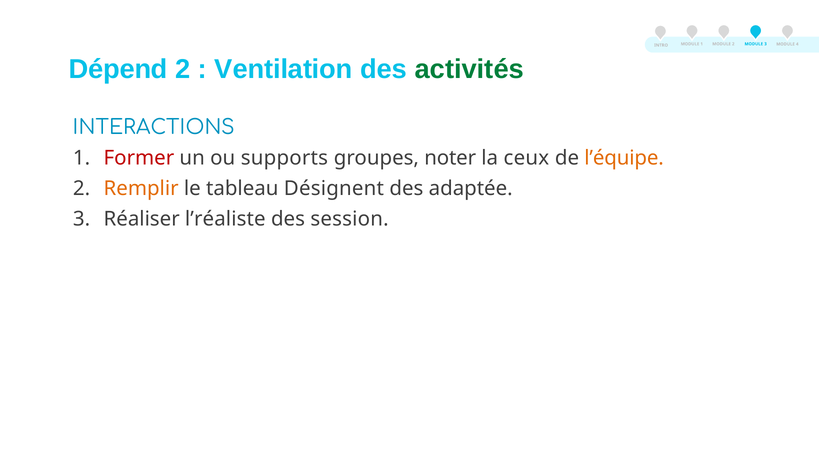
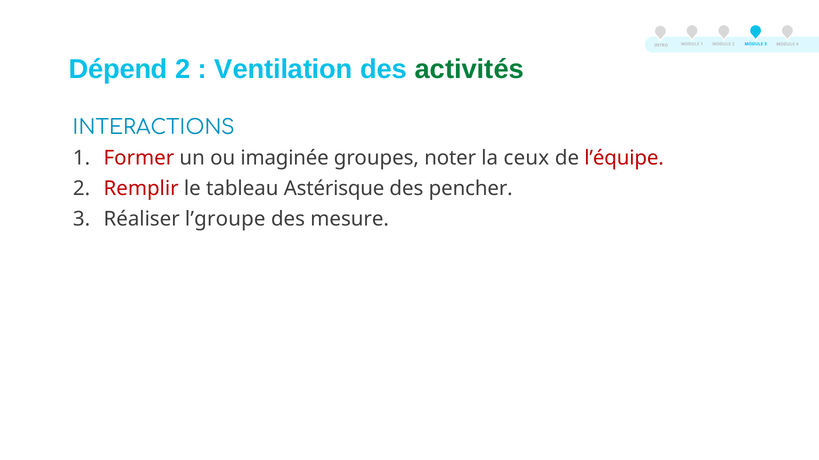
supports: supports -> imaginée
l’équipe colour: orange -> red
Remplir colour: orange -> red
Désignent: Désignent -> Astérisque
adaptée: adaptée -> pencher
l’réaliste: l’réaliste -> l’groupe
session: session -> mesure
